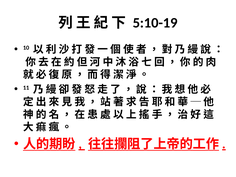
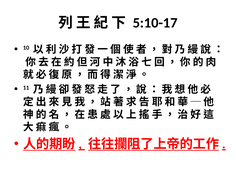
5:10-19: 5:10-19 -> 5:10-17
